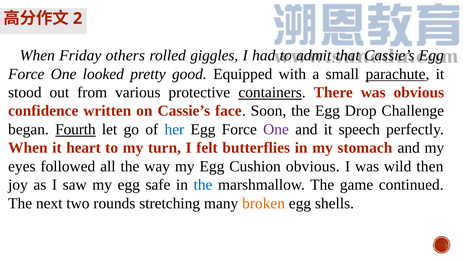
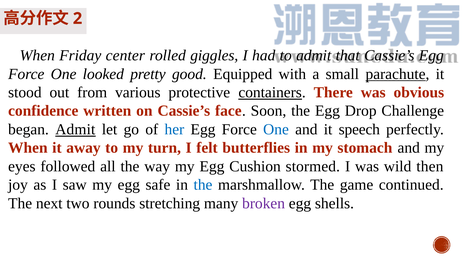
others: others -> center
began Fourth: Fourth -> Admit
One at (276, 130) colour: purple -> blue
heart: heart -> away
Cushion obvious: obvious -> stormed
broken colour: orange -> purple
